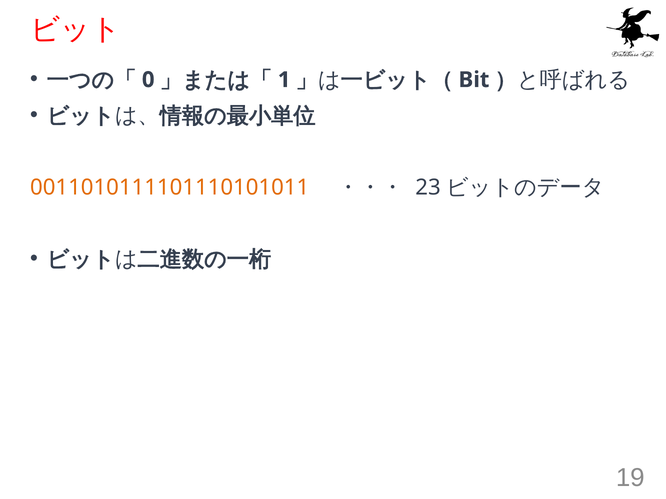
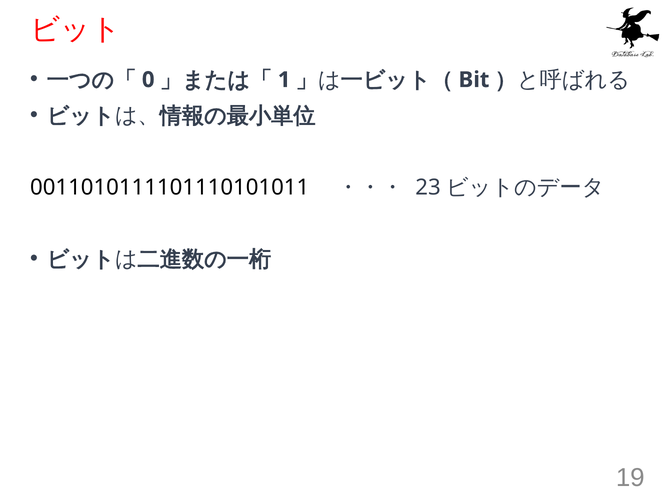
0011010111101110101011 colour: orange -> black
